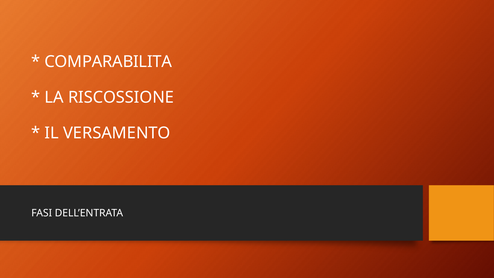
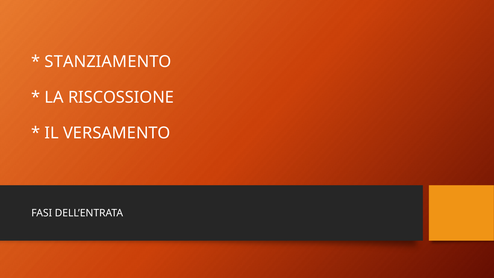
COMPARABILITA: COMPARABILITA -> STANZIAMENTO
